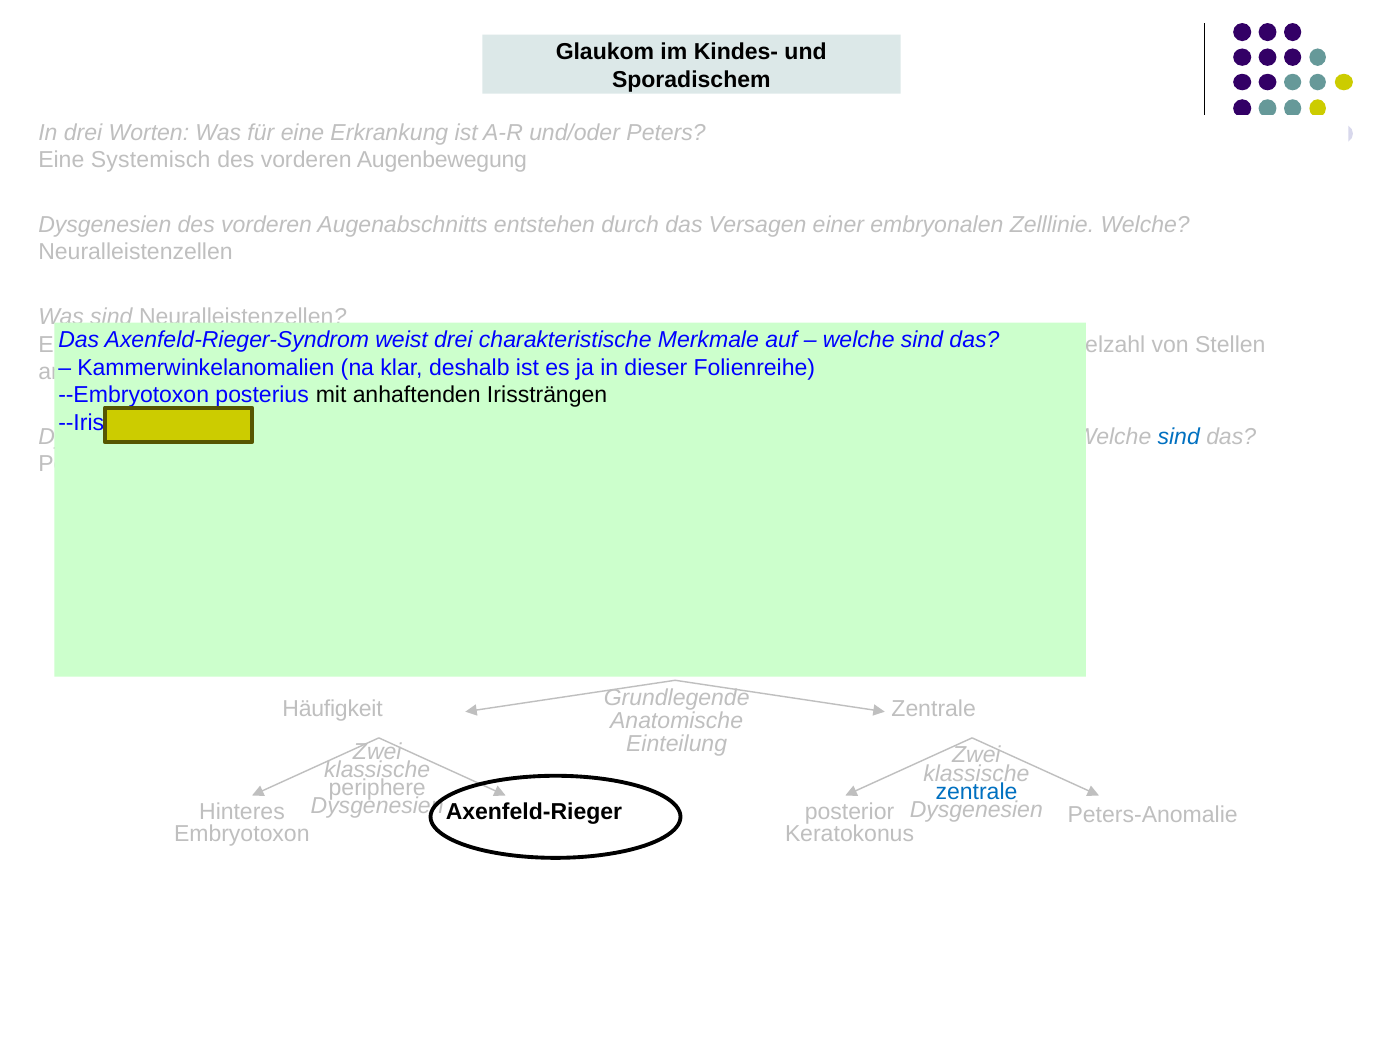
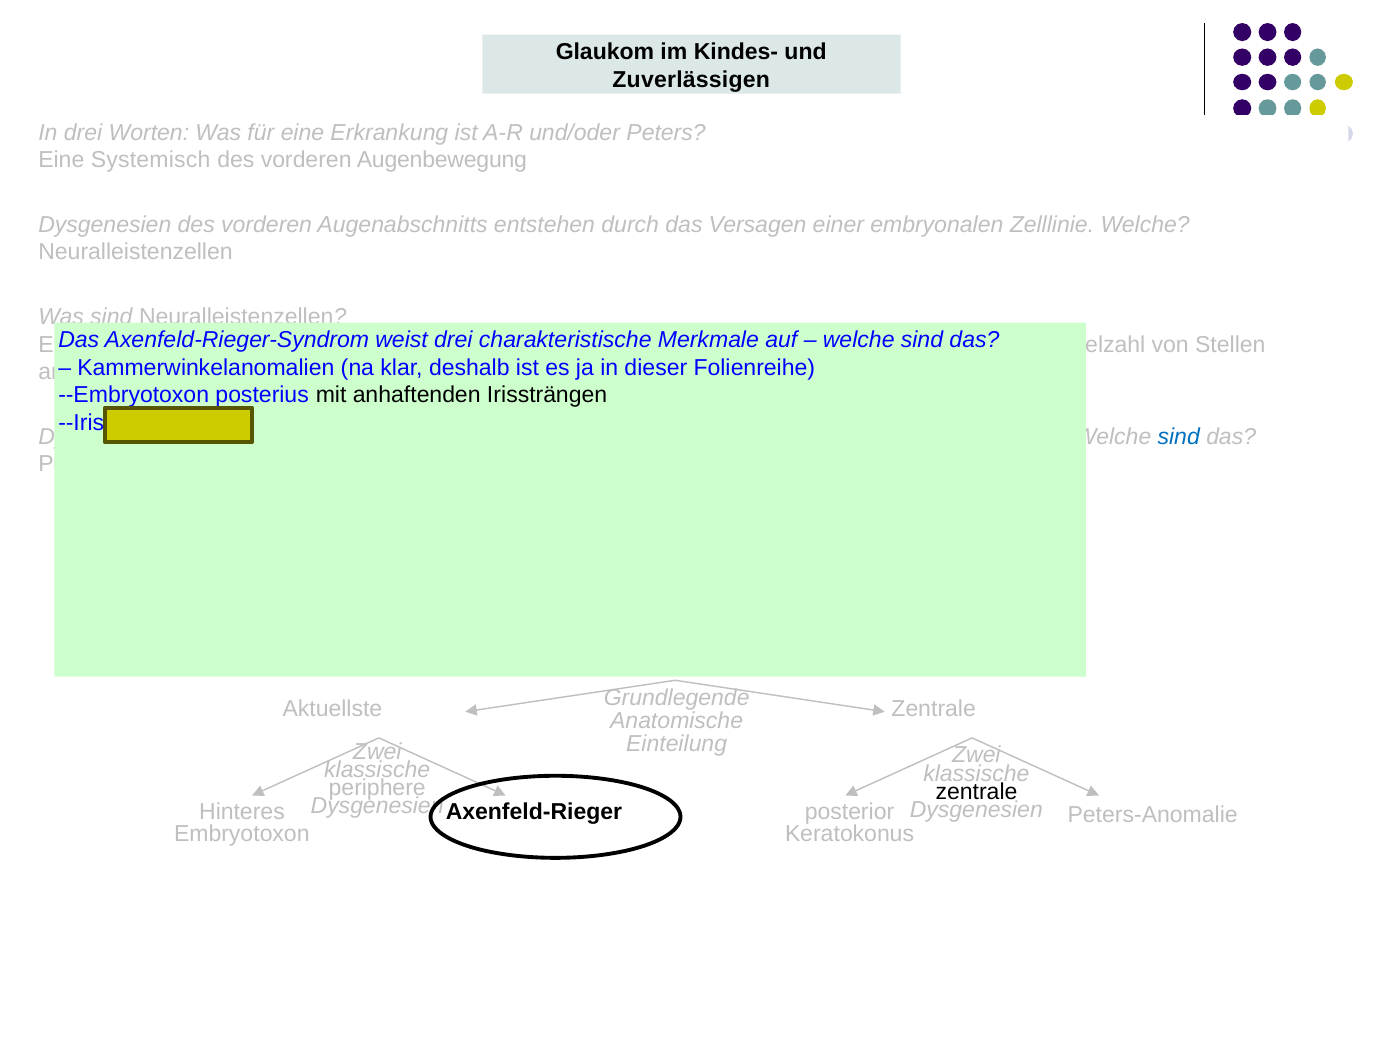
Sporadischem: Sporadischem -> Zuverlässigen
Häufigkeit: Häufigkeit -> Aktuellste
zentrale at (977, 792) colour: blue -> black
